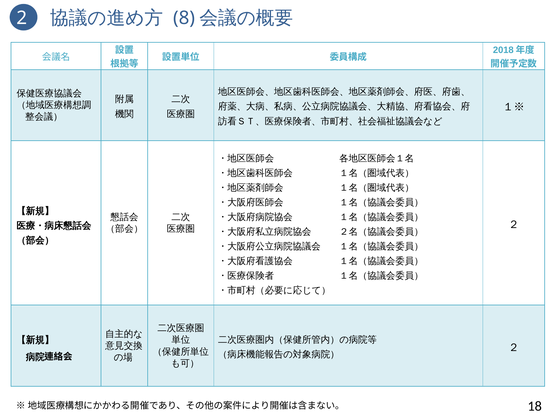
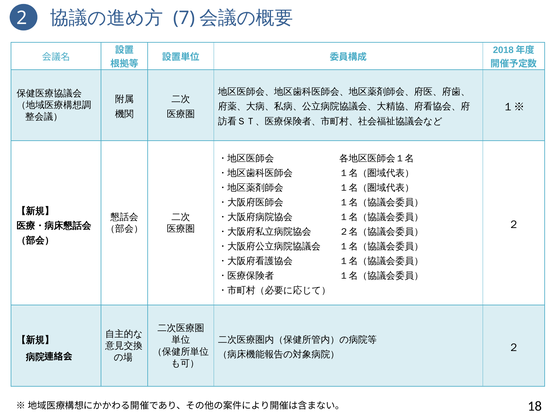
8: 8 -> 7
